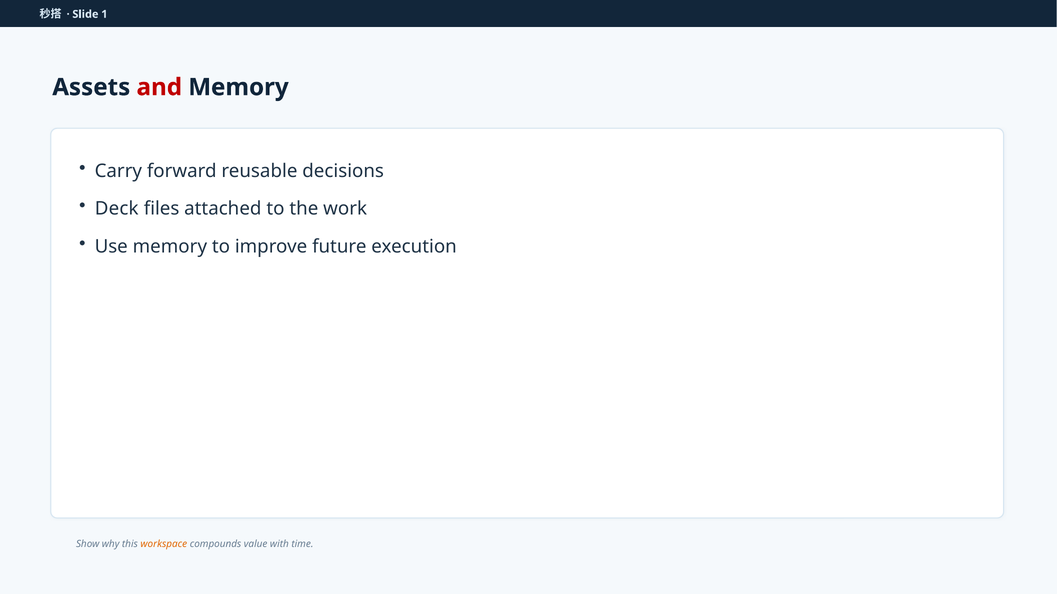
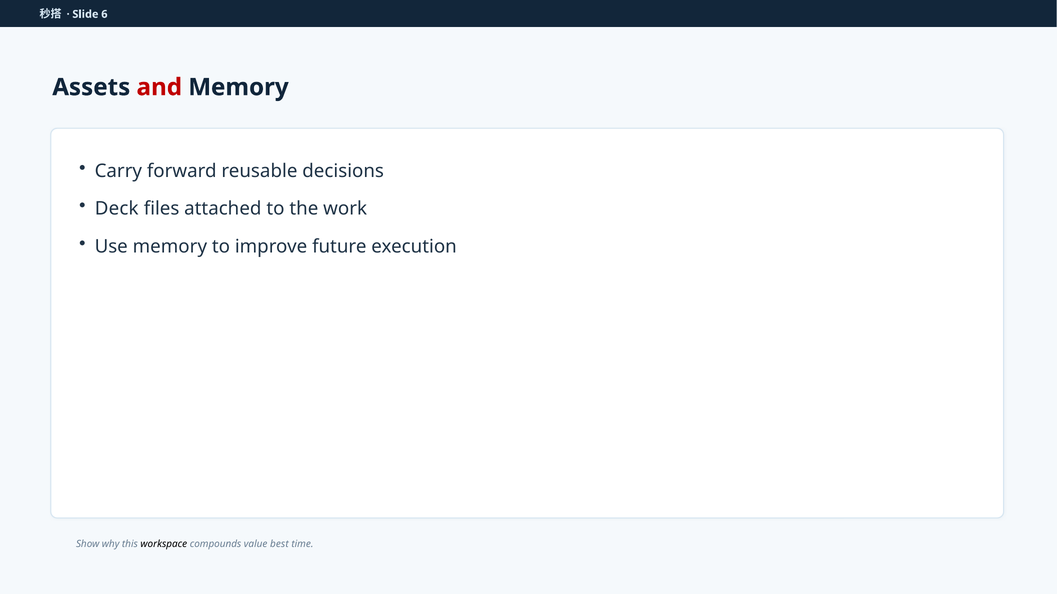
1: 1 -> 6
workspace colour: orange -> black
with: with -> best
